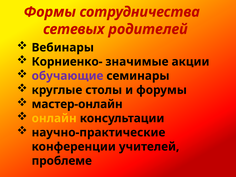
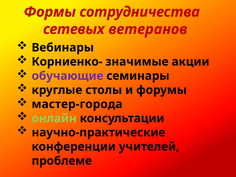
родителей: родителей -> ветеранов
мастер-онлайн: мастер-онлайн -> мастер-города
онлайн colour: yellow -> light green
